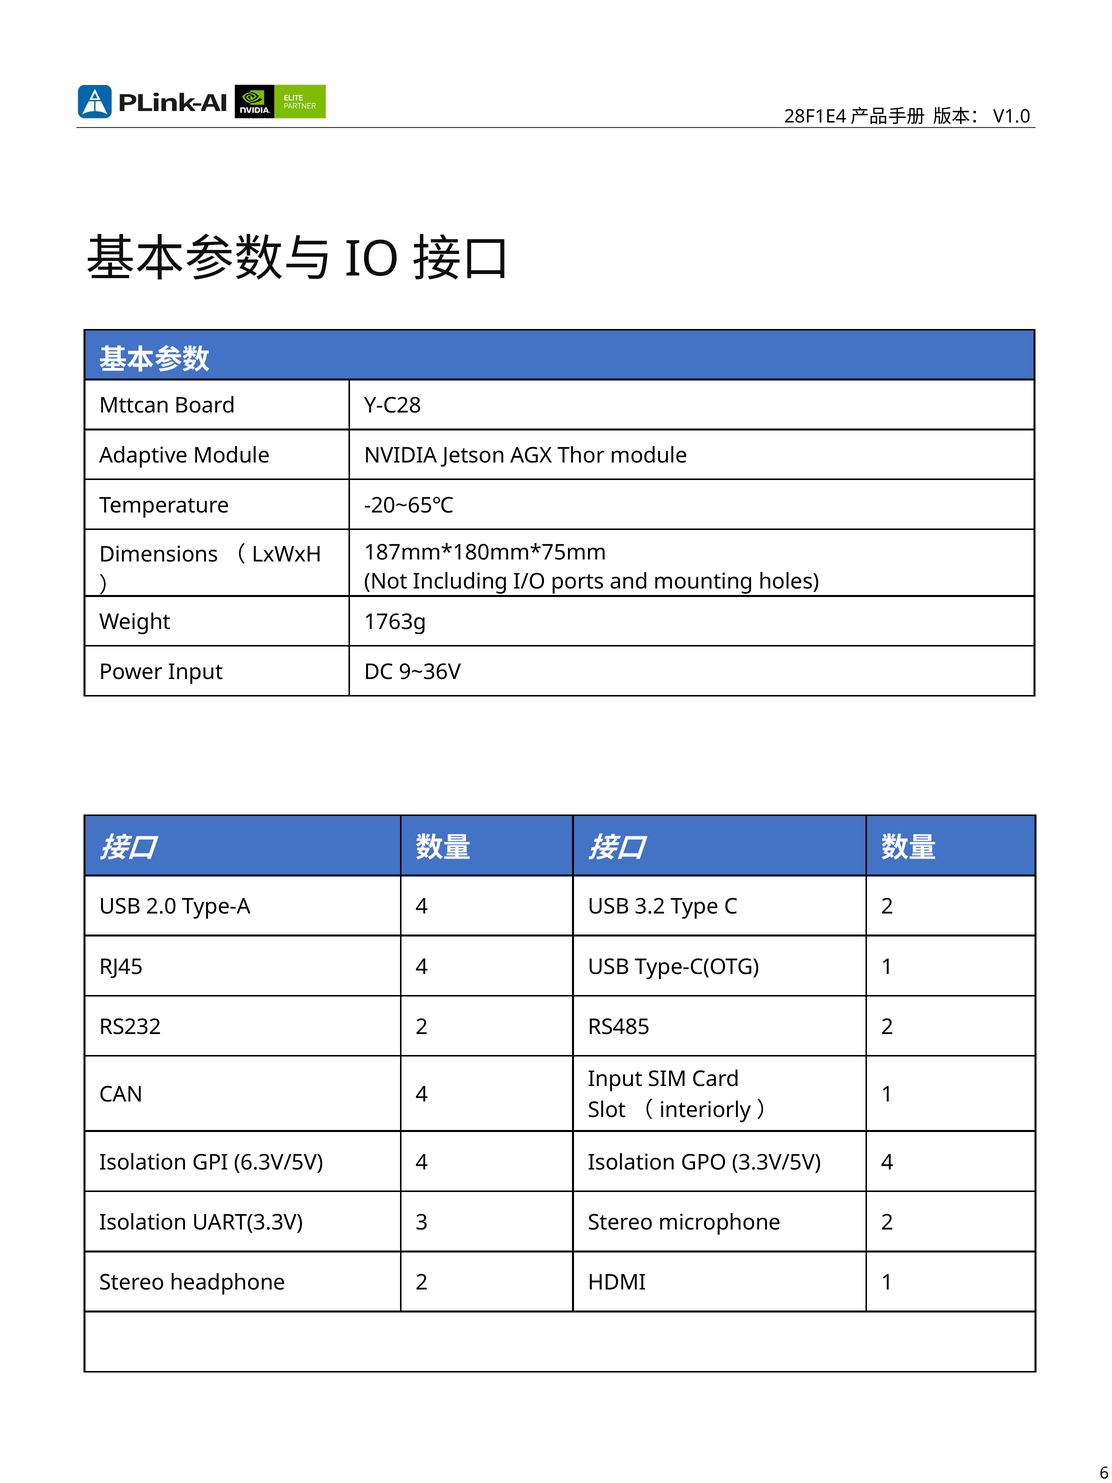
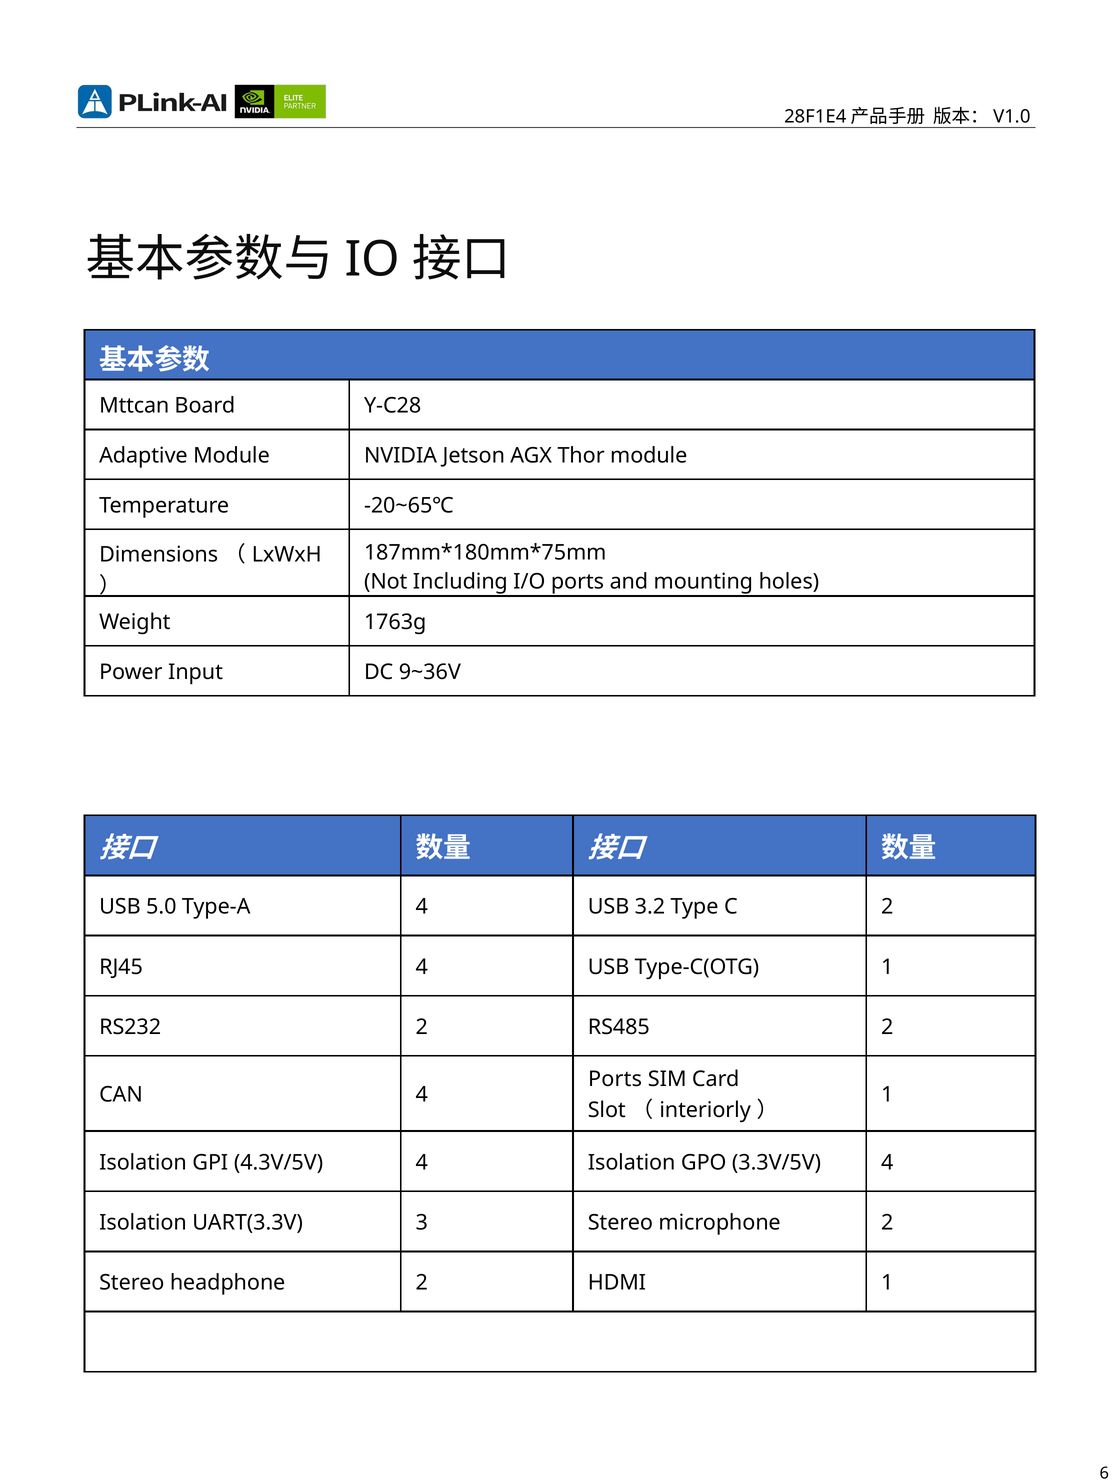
2.0: 2.0 -> 5.0
Input at (615, 1079): Input -> Ports
6.3V/5V: 6.3V/5V -> 4.3V/5V
